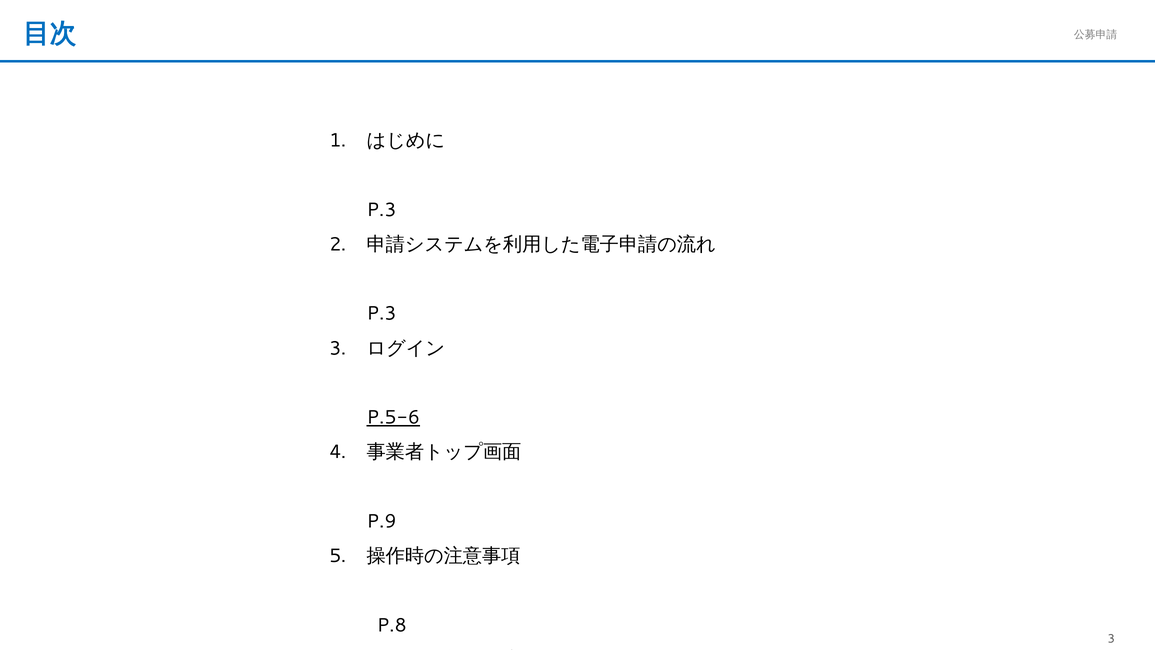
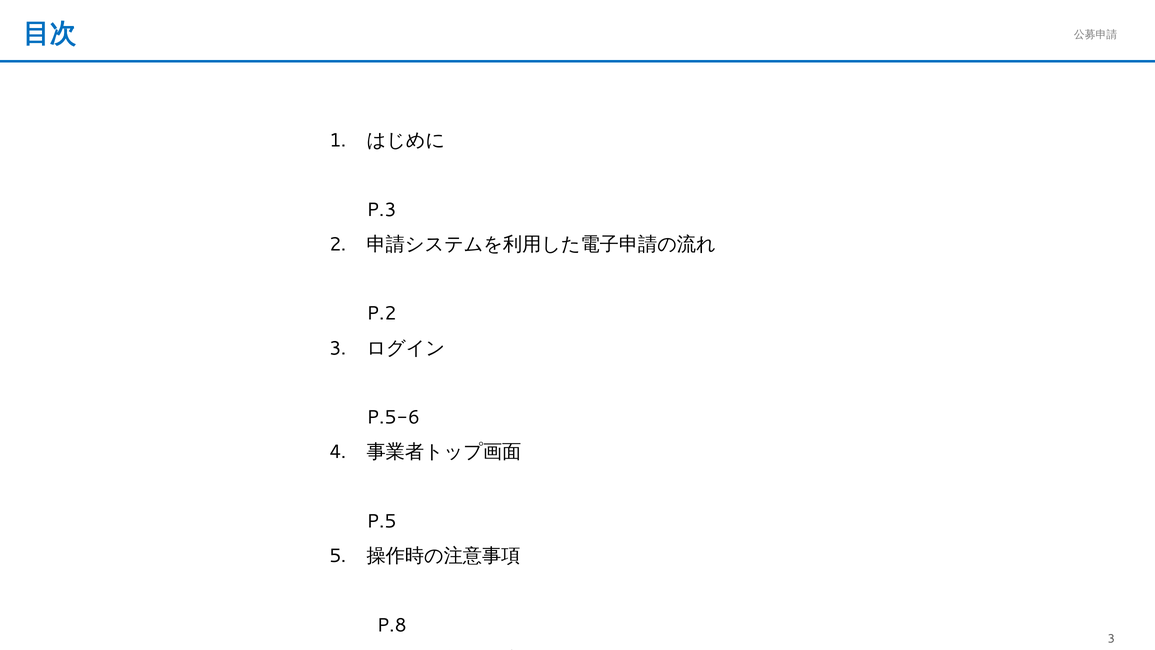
P.3 at (382, 313): P.3 -> P.2
P.5-6 underline: present -> none
P.9 at (382, 521): P.9 -> P.5
